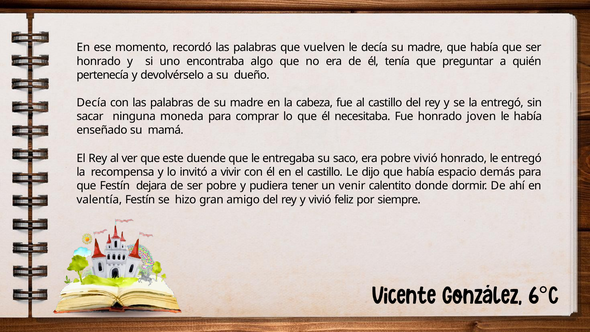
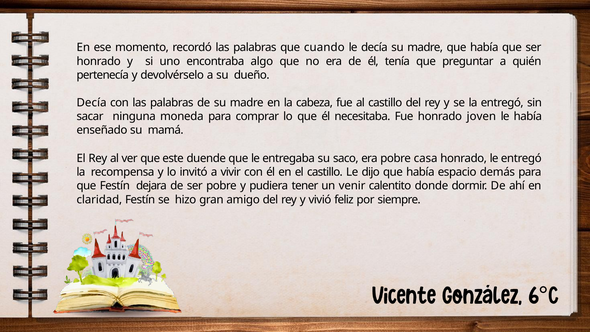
vuelven: vuelven -> cuando
pobre vivió: vivió -> casa
valentía: valentía -> claridad
